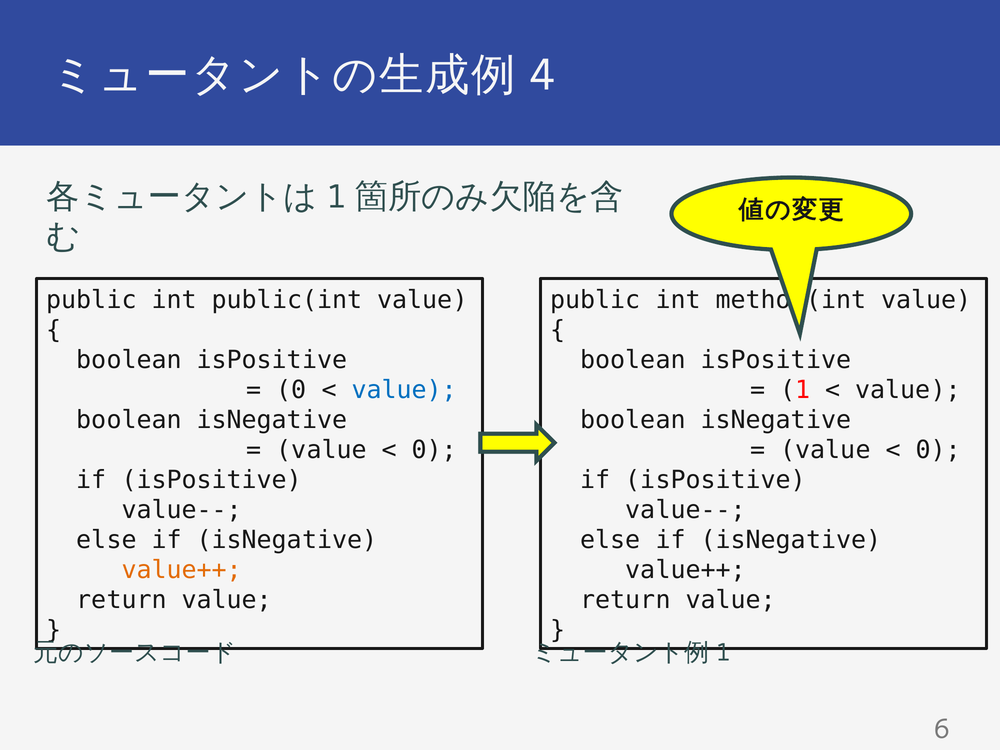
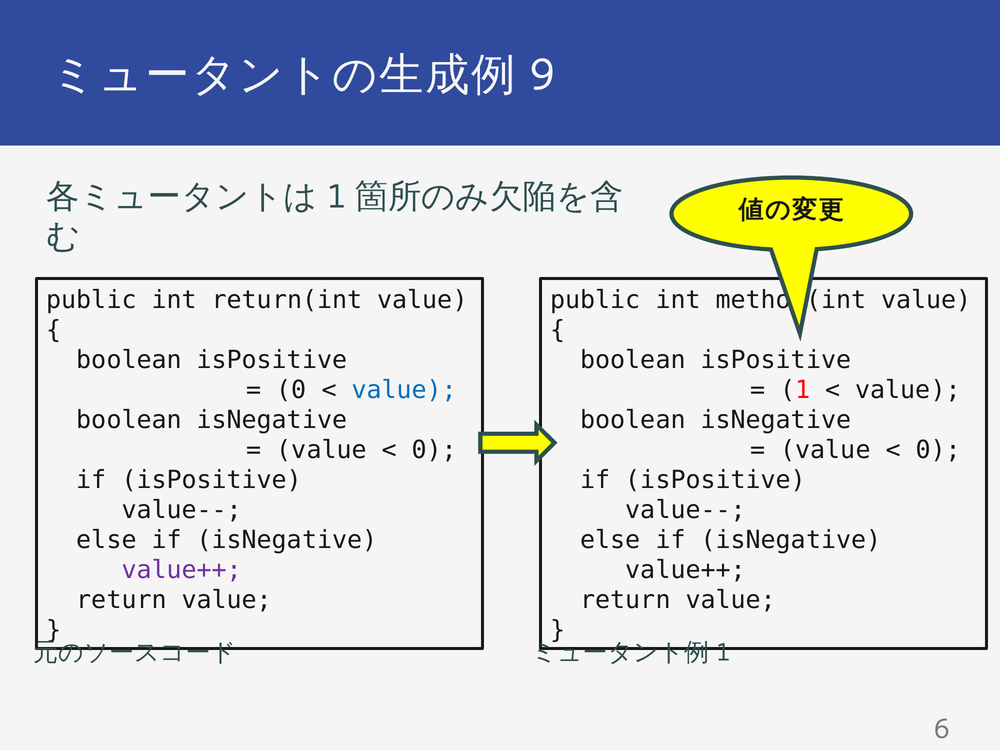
4: 4 -> 9
public(int: public(int -> return(int
value++ at (182, 570) colour: orange -> purple
